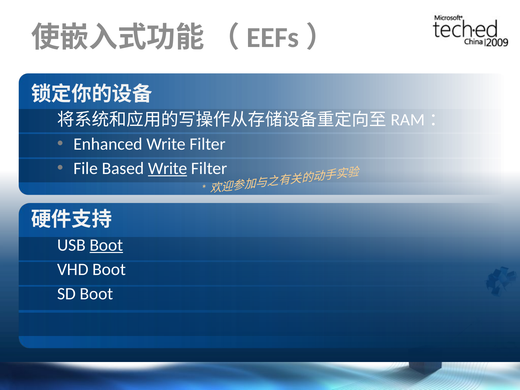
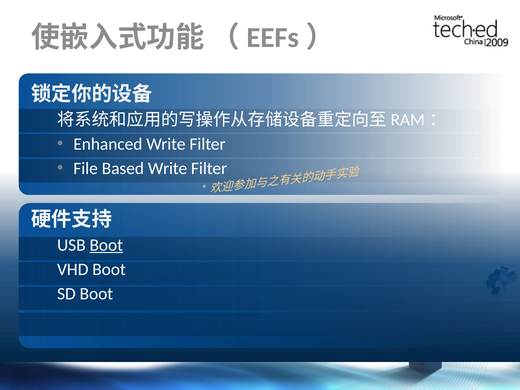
Write at (168, 168) underline: present -> none
